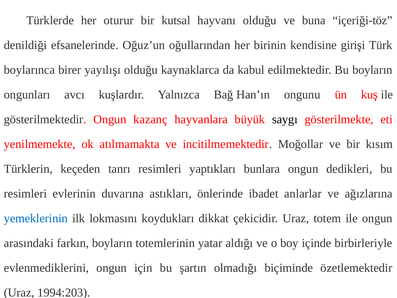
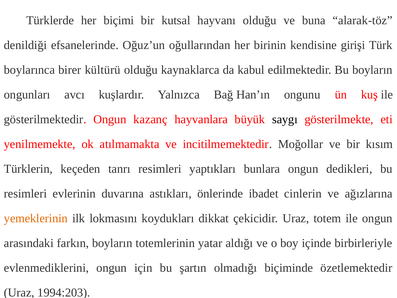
oturur: oturur -> biçimi
içeriği-töz: içeriği-töz -> alarak-töz
yayılışı: yayılışı -> kültürü
anlarlar: anlarlar -> cinlerin
yemeklerinin colour: blue -> orange
